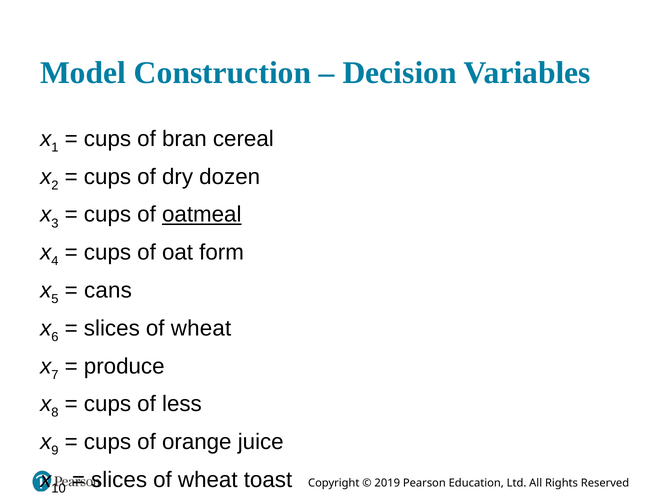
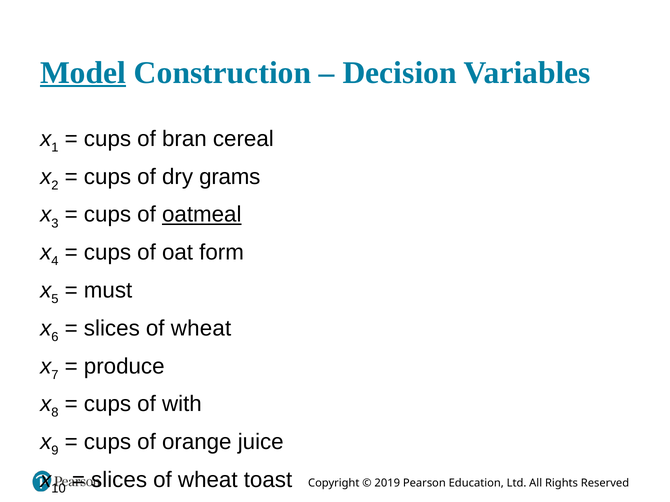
Model underline: none -> present
dozen: dozen -> grams
cans: cans -> must
less: less -> with
